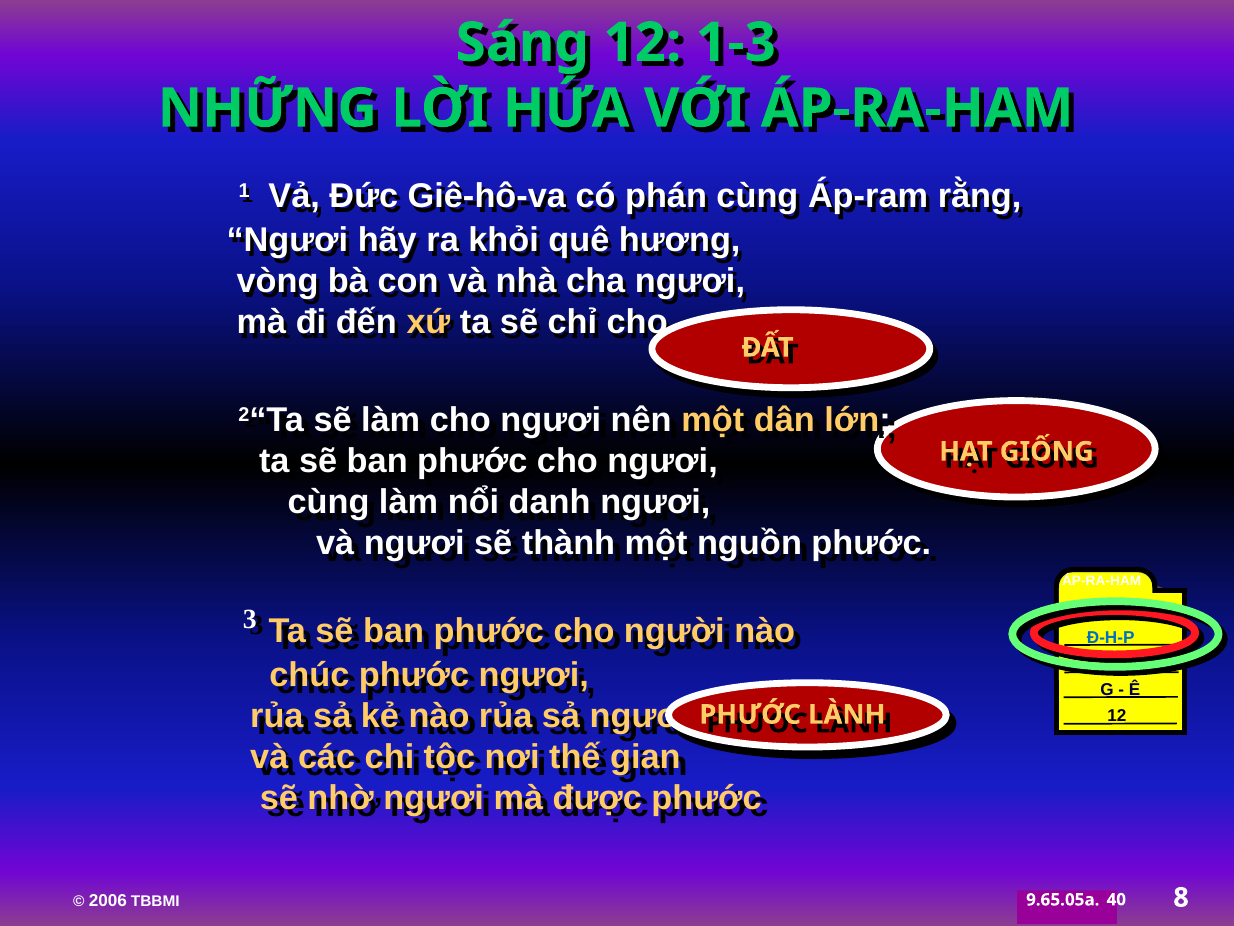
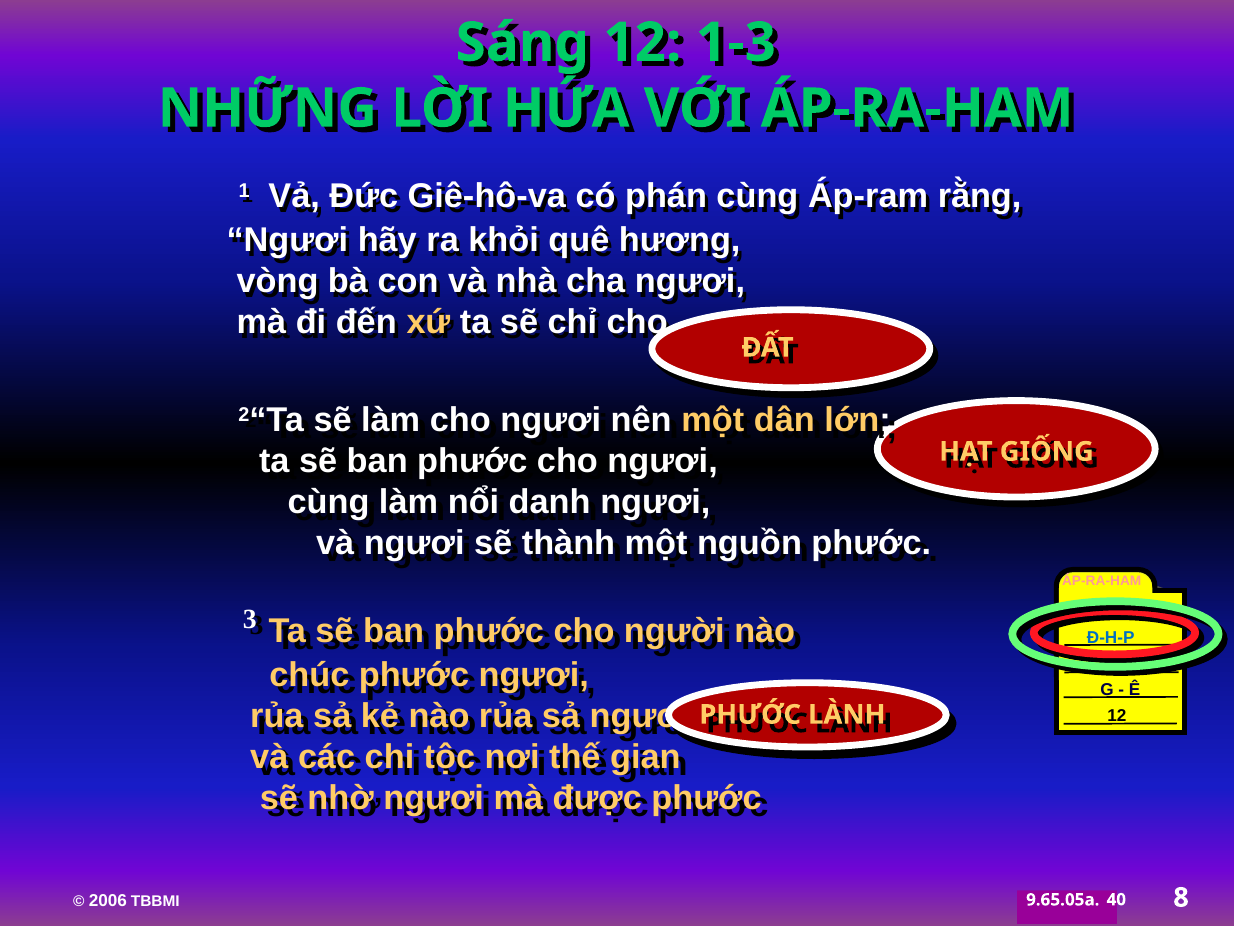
ÁP-RA-HAM at (1102, 581) colour: white -> pink
